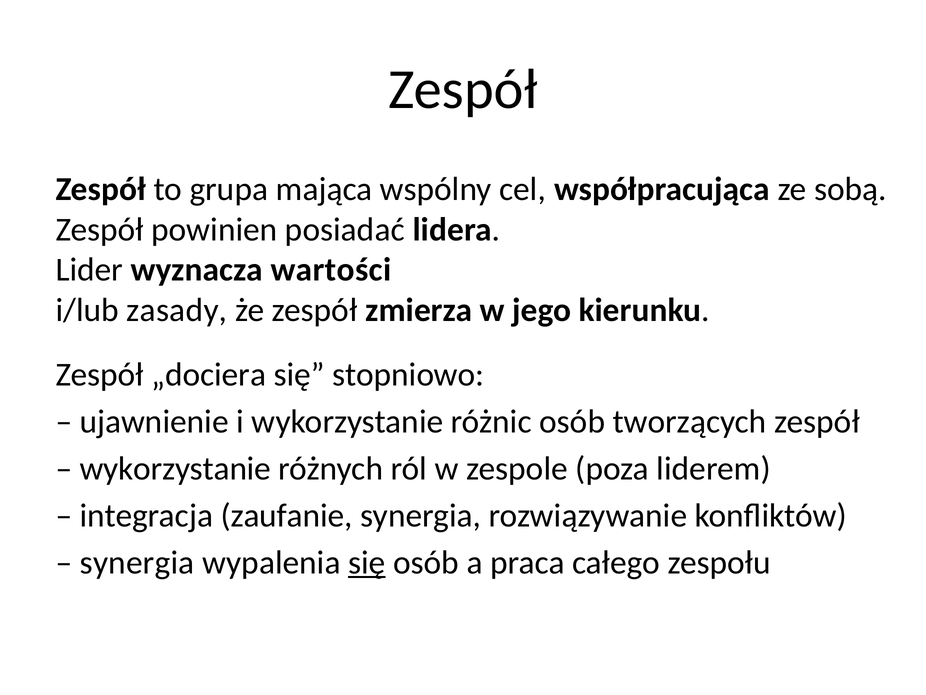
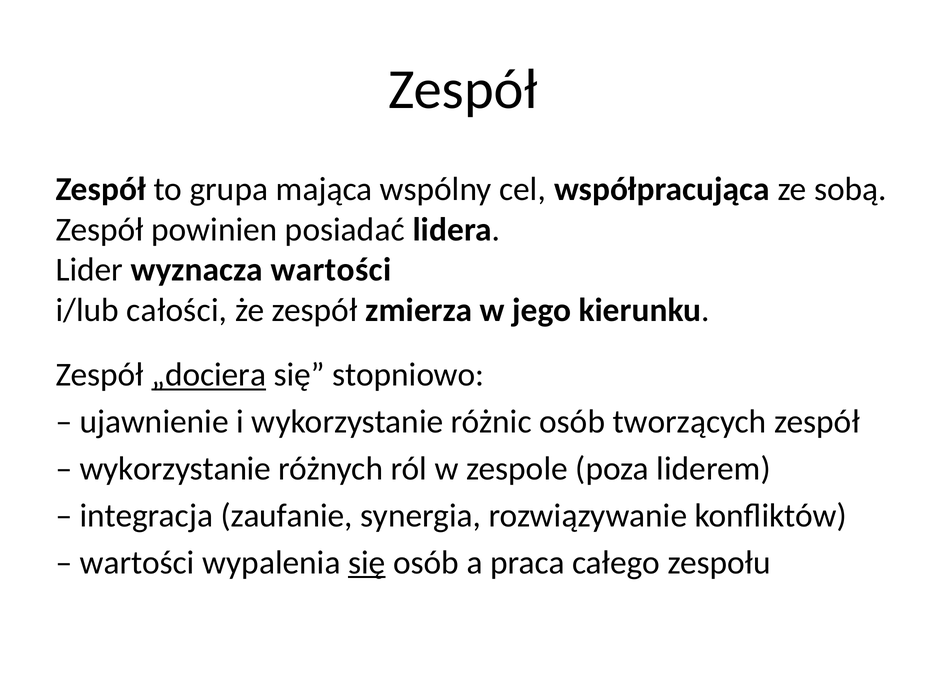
zasady: zasady -> całości
„dociera underline: none -> present
synergia at (137, 562): synergia -> wartości
